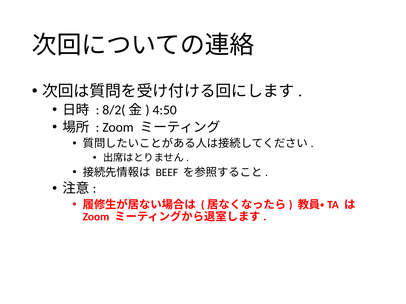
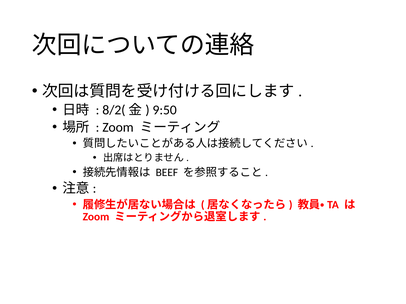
4:50: 4:50 -> 9:50
